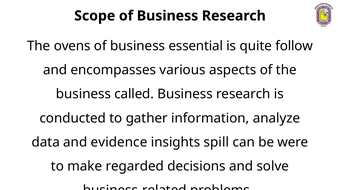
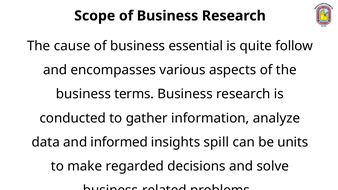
ovens: ovens -> cause
called: called -> terms
evidence: evidence -> informed
were: were -> units
